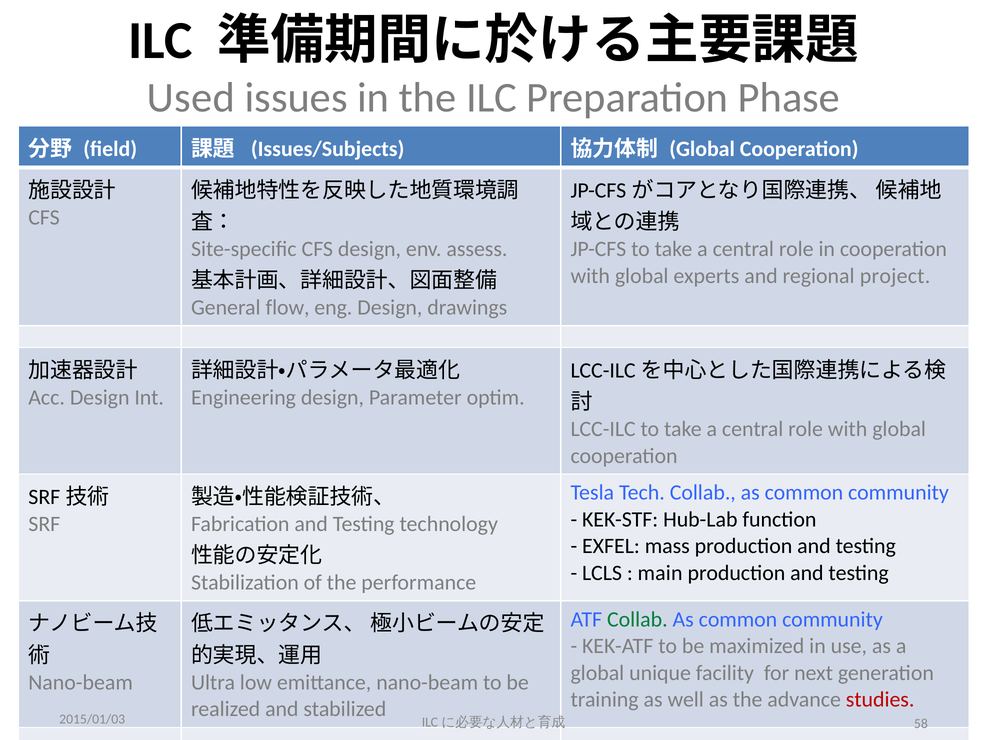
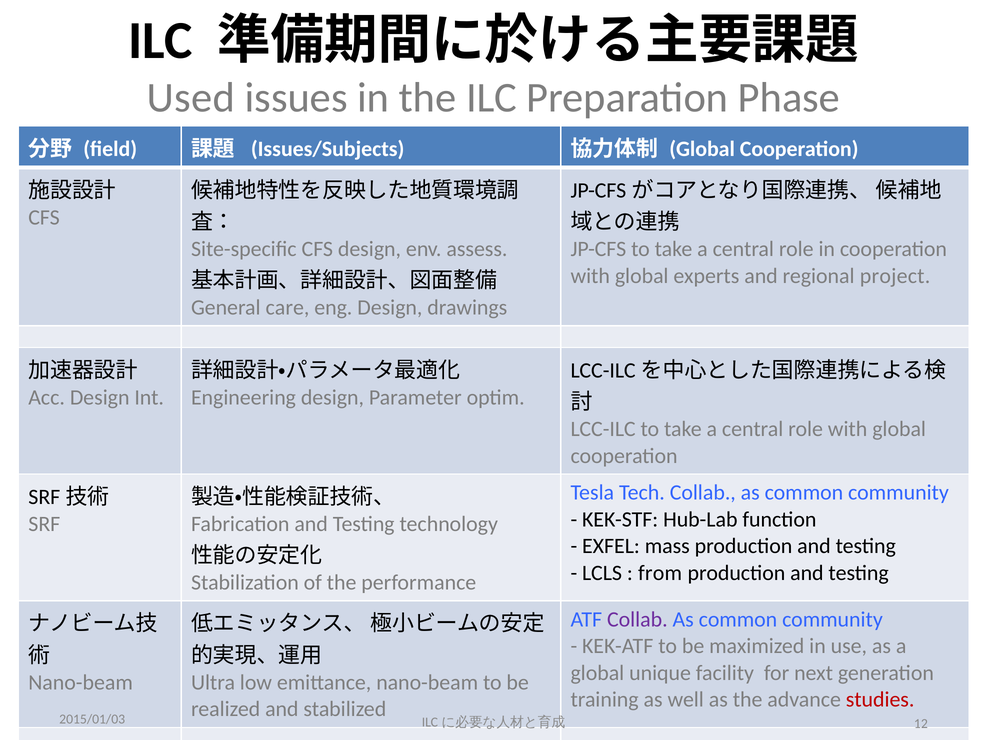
flow: flow -> care
main at (660, 573): main -> from
Collab at (637, 620) colour: green -> purple
58: 58 -> 12
